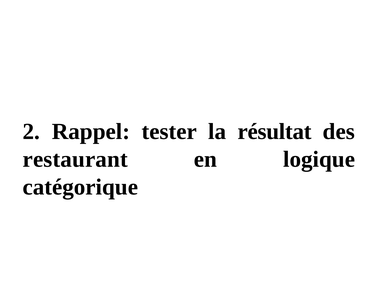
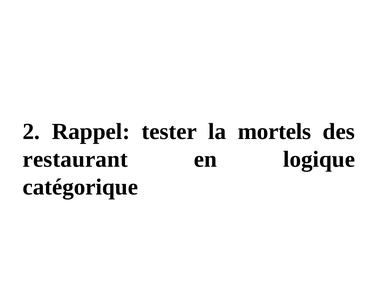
résultat: résultat -> mortels
